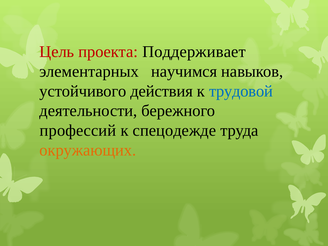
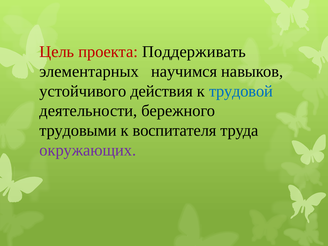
Поддерживает: Поддерживает -> Поддерживать
профессий: профессий -> трудовыми
спецодежде: спецодежде -> воспитателя
окружающих colour: orange -> purple
